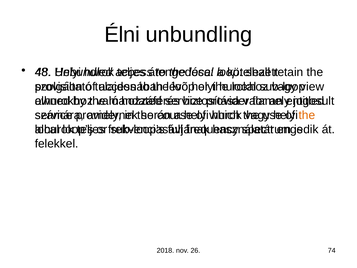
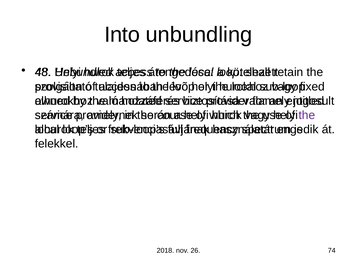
Élni: Élni -> Into
view: view -> fixed
the at (307, 115) colour: orange -> purple
